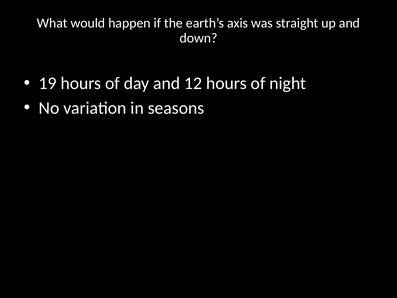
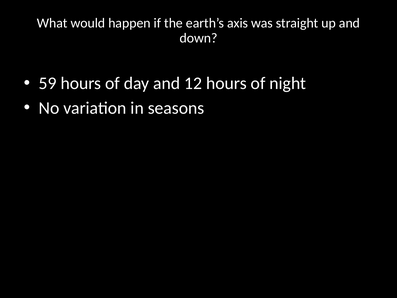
19: 19 -> 59
